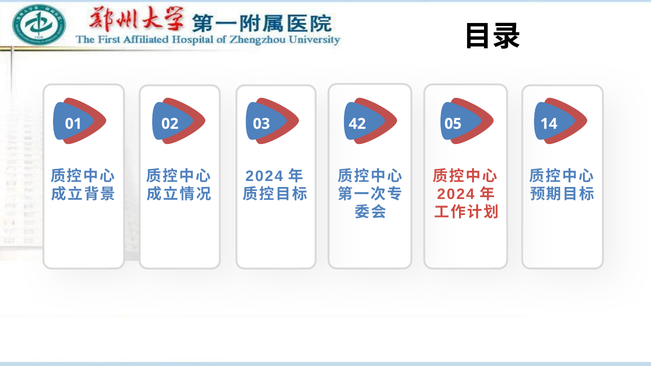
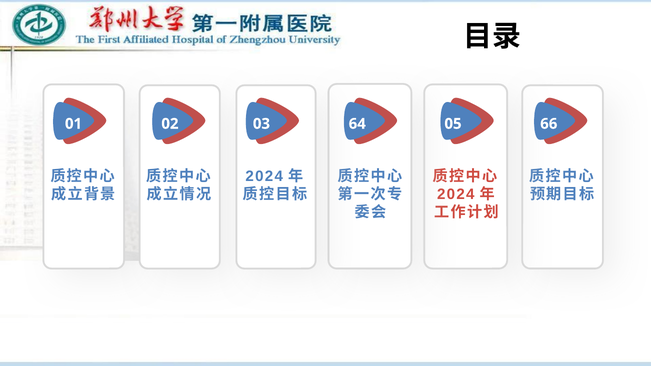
42: 42 -> 64
14: 14 -> 66
